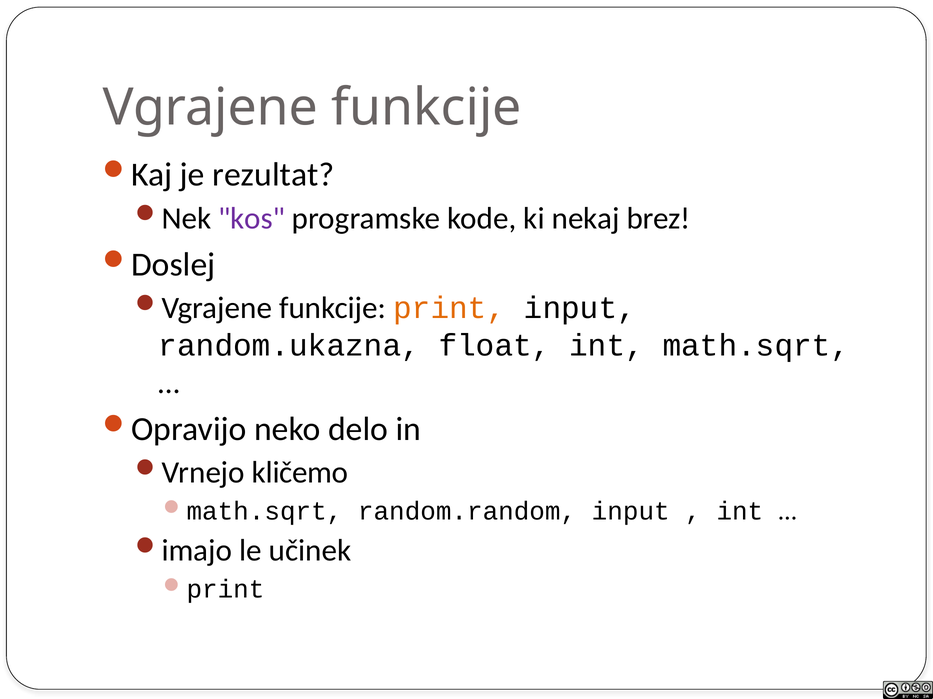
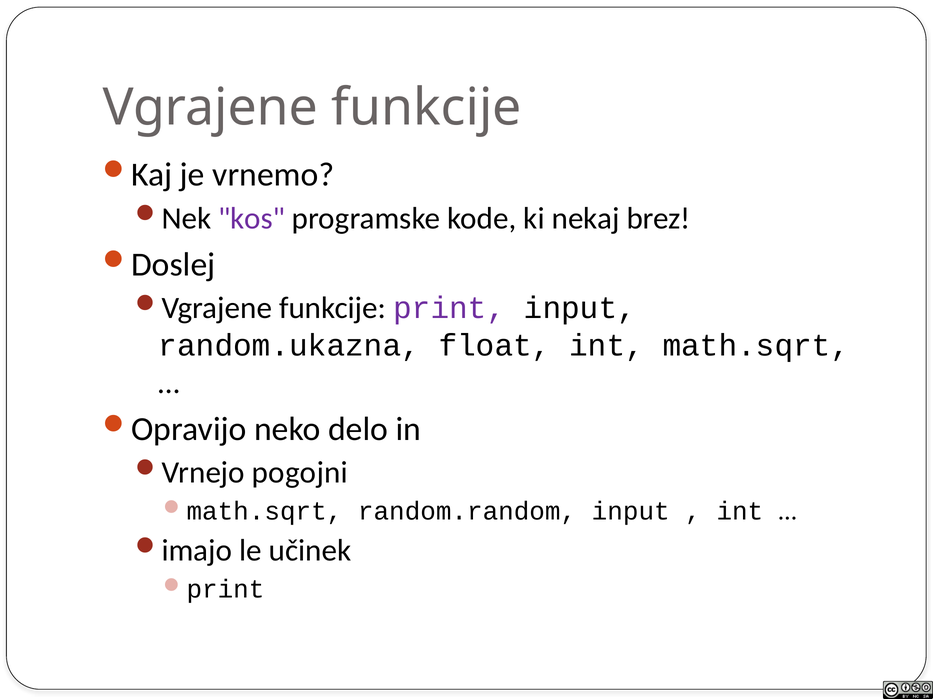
rezultat: rezultat -> vrnemo
print colour: orange -> purple
kličemo: kličemo -> pogojni
